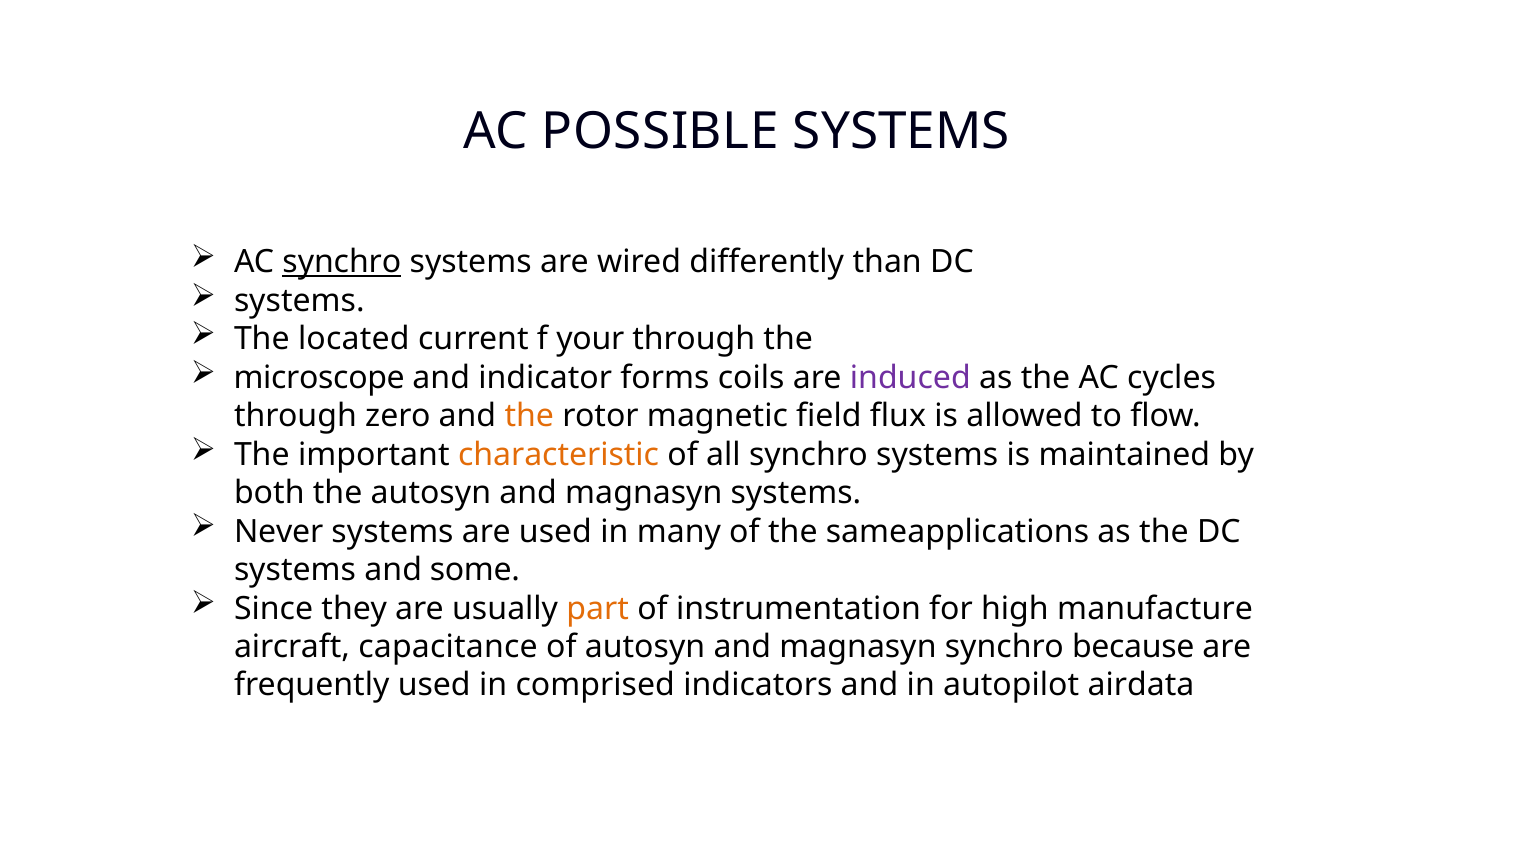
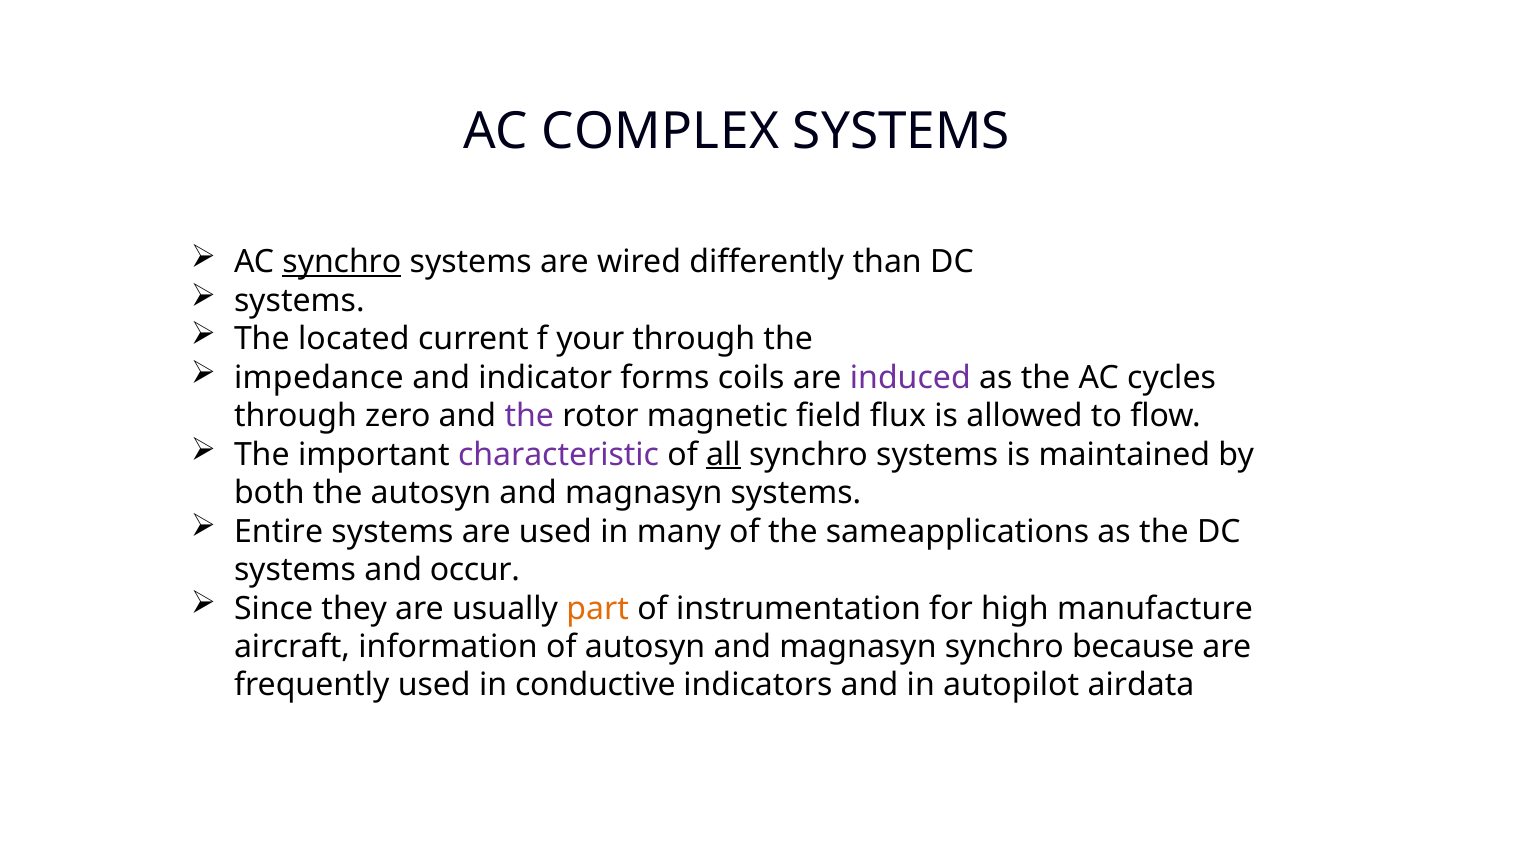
POSSIBLE: POSSIBLE -> COMPLEX
microscope: microscope -> impedance
the at (529, 416) colour: orange -> purple
characteristic colour: orange -> purple
all underline: none -> present
Never: Never -> Entire
some: some -> occur
capacitance: capacitance -> information
comprised: comprised -> conductive
